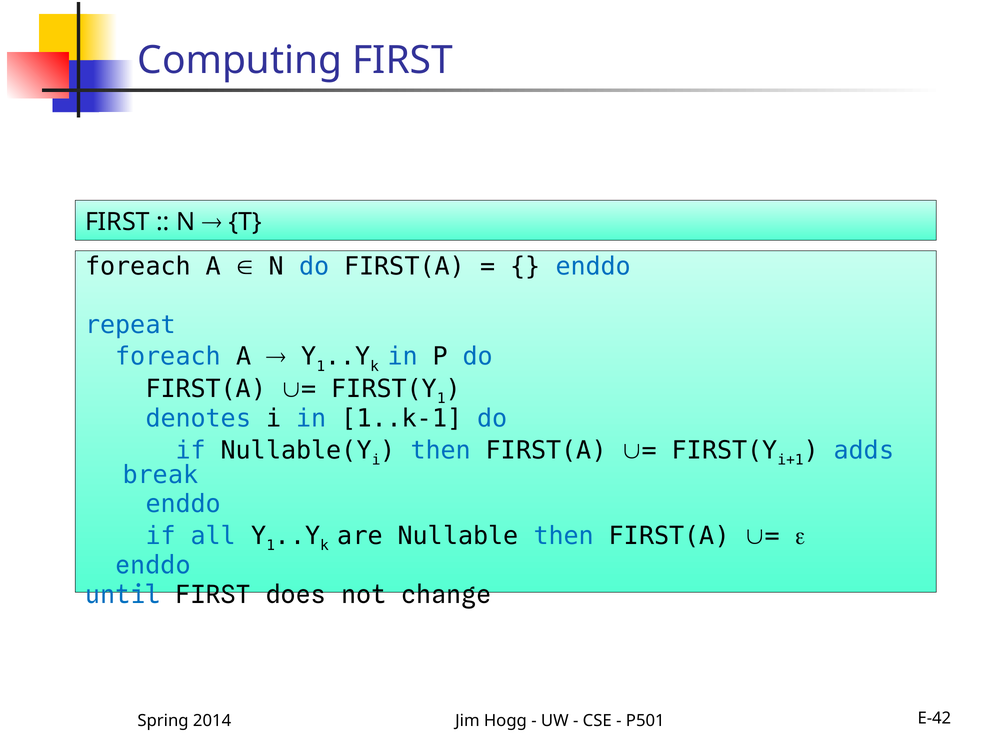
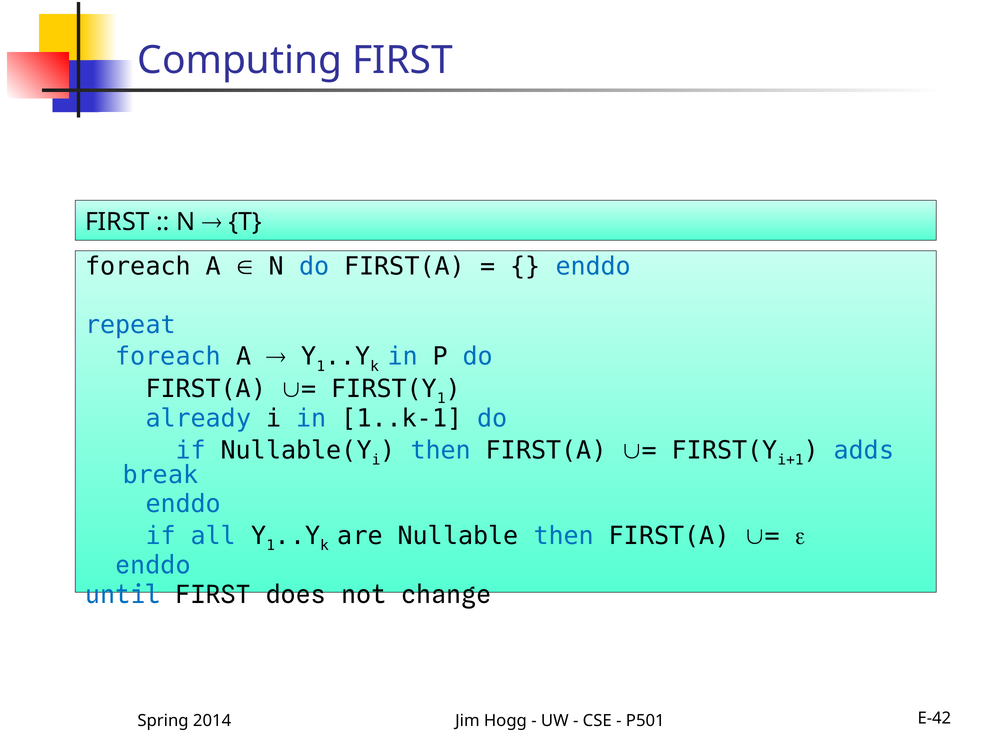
denotes: denotes -> already
